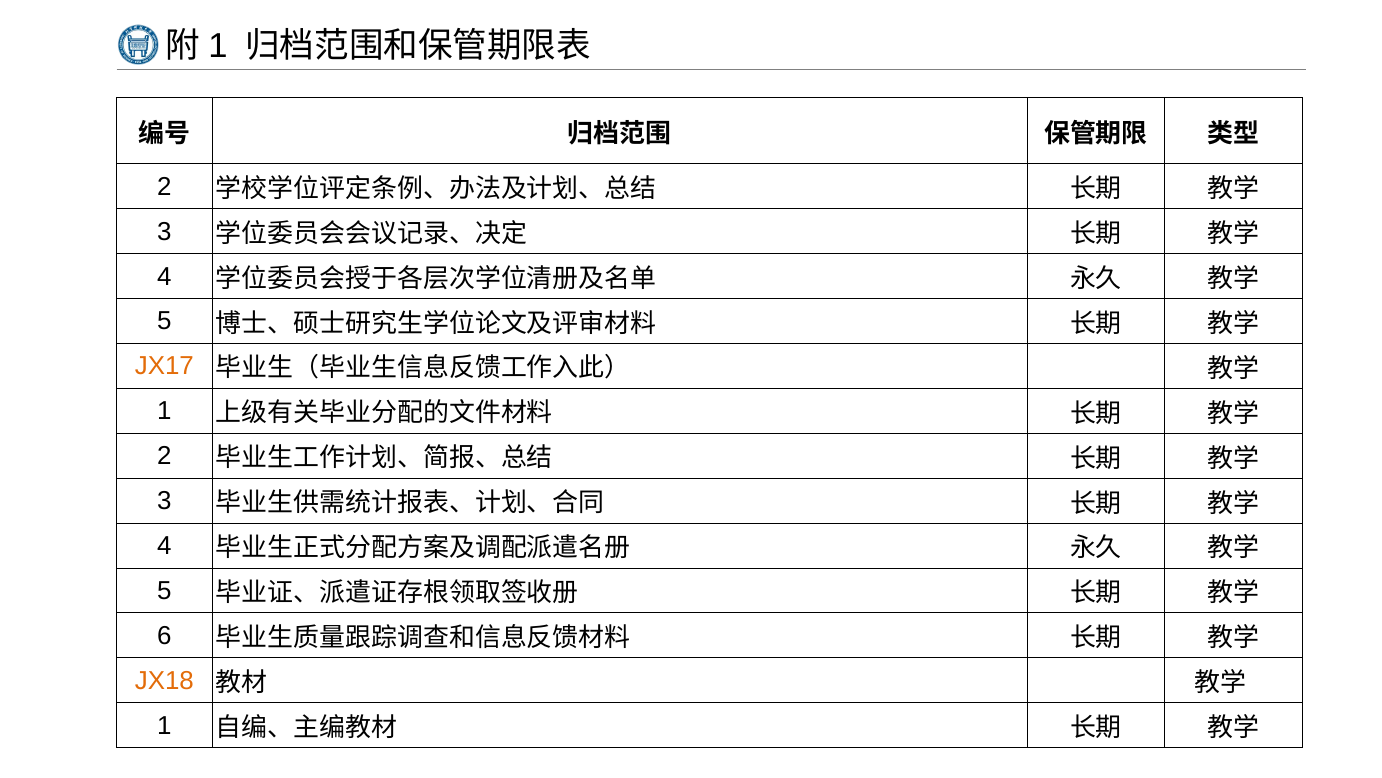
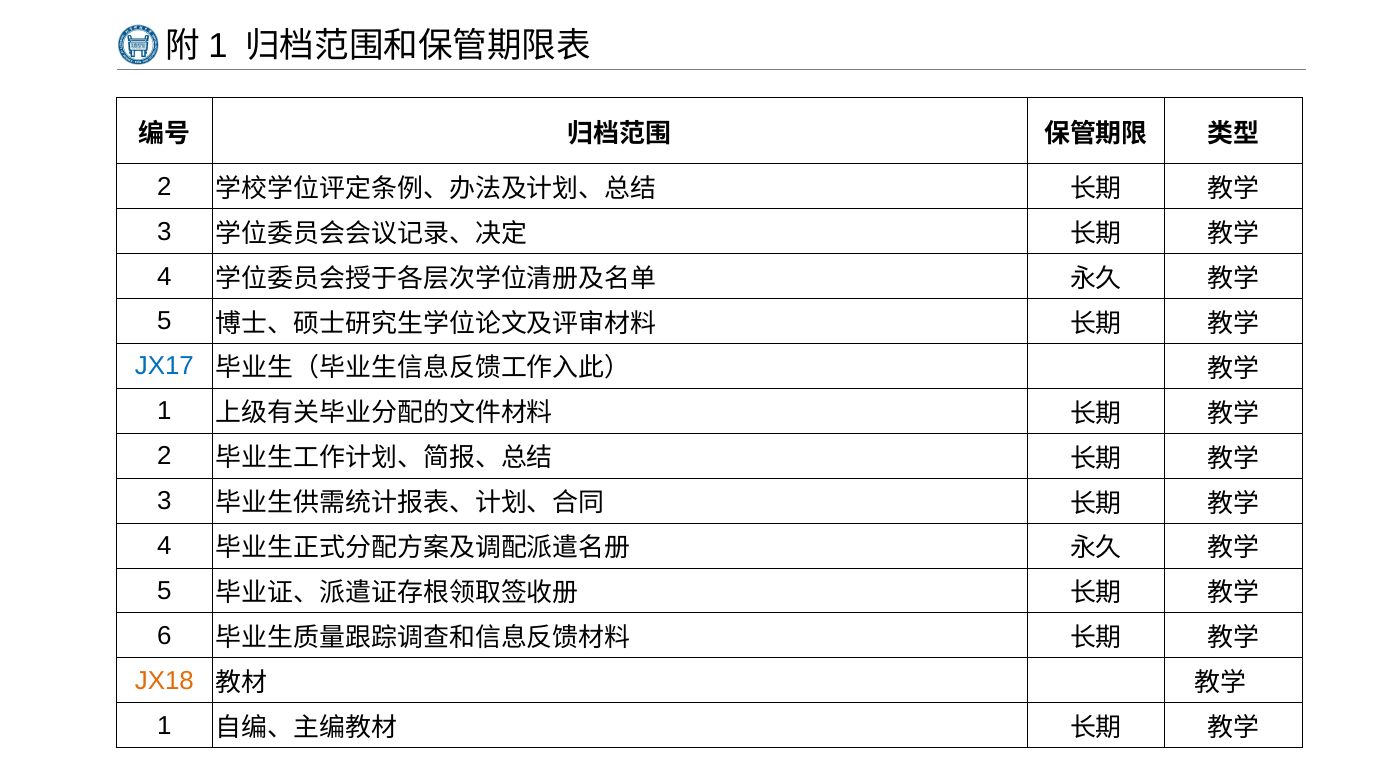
JX17 colour: orange -> blue
